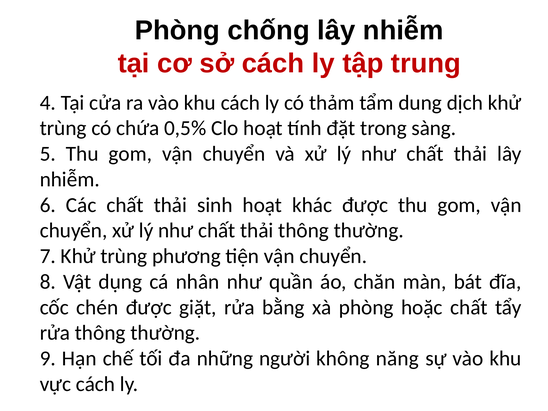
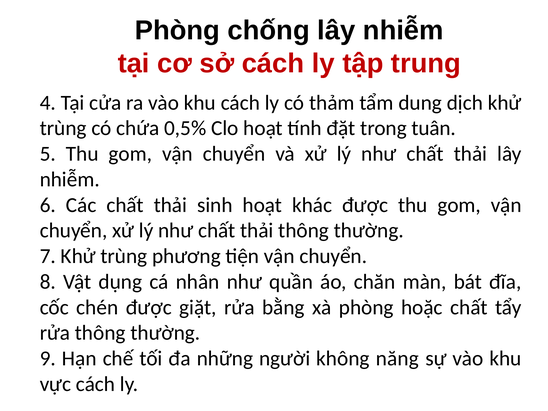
sàng: sàng -> tuân
